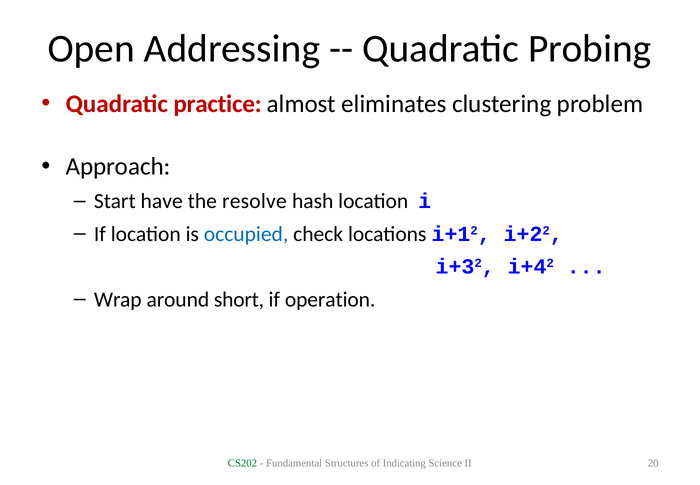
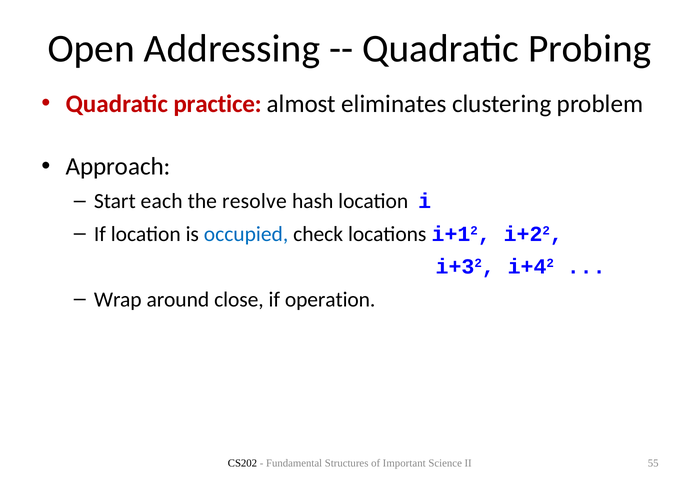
have: have -> each
short: short -> close
CS202 colour: green -> black
Indicating: Indicating -> Important
20: 20 -> 55
